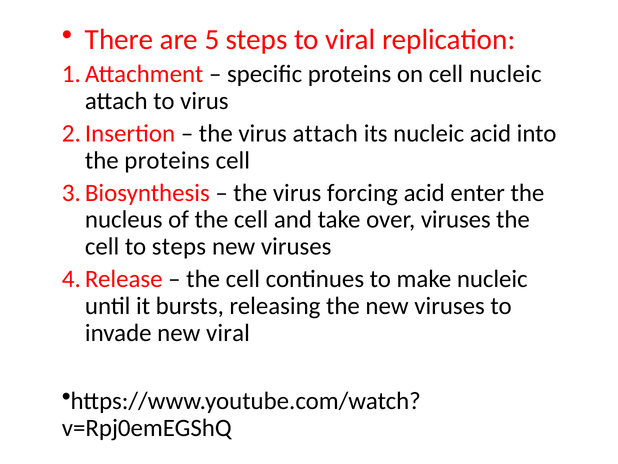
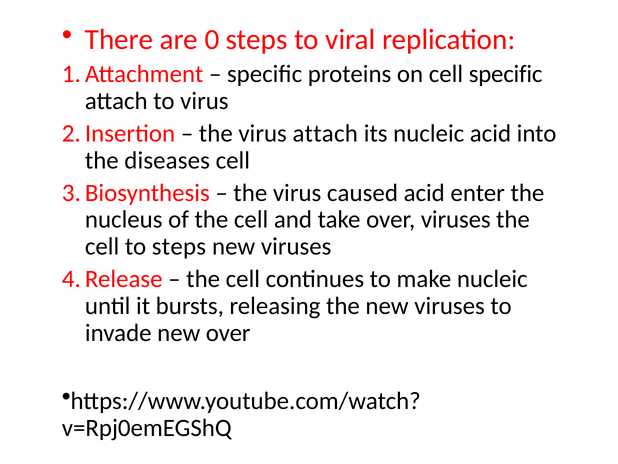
5: 5 -> 0
cell nucleic: nucleic -> specific
the proteins: proteins -> diseases
forcing: forcing -> caused
new viral: viral -> over
